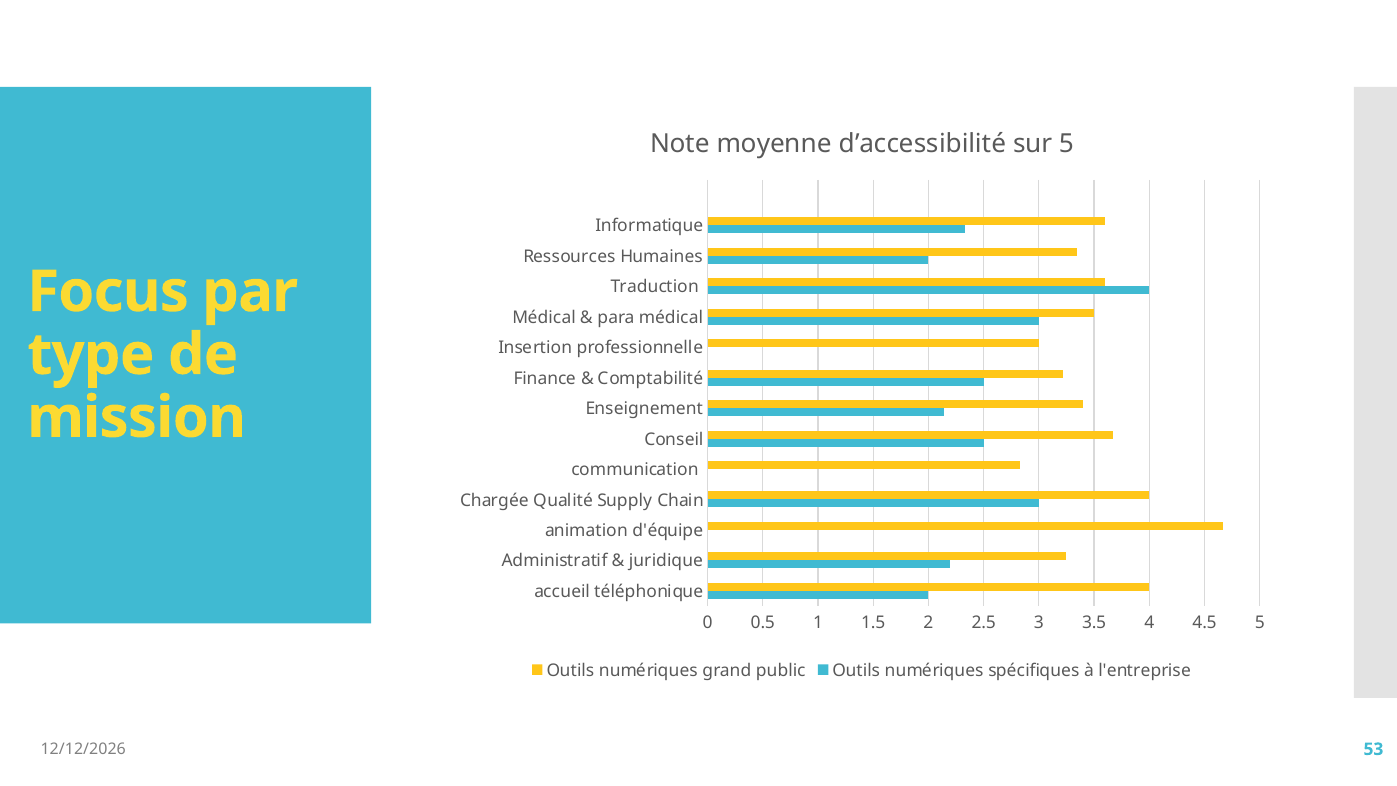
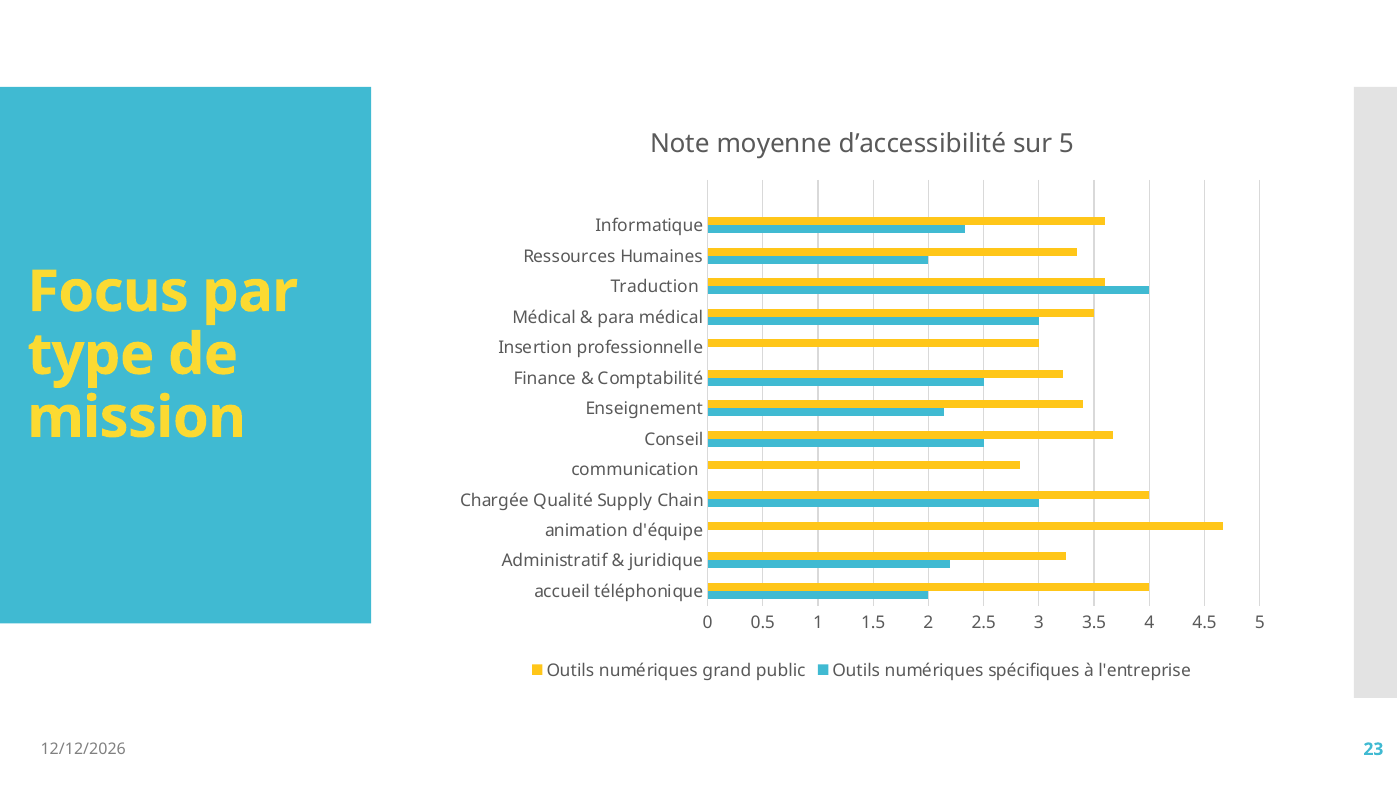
53: 53 -> 23
